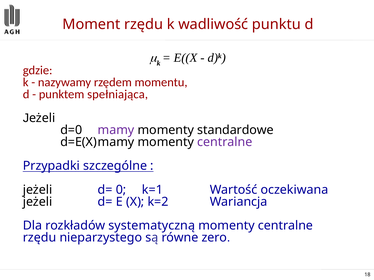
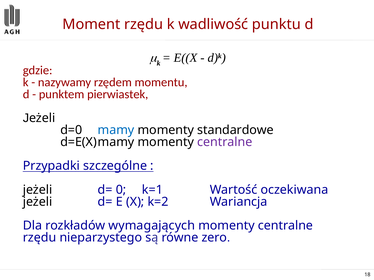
spełniająca: spełniająca -> pierwiastek
mamy colour: purple -> blue
systematyczną: systematyczną -> wymagających
